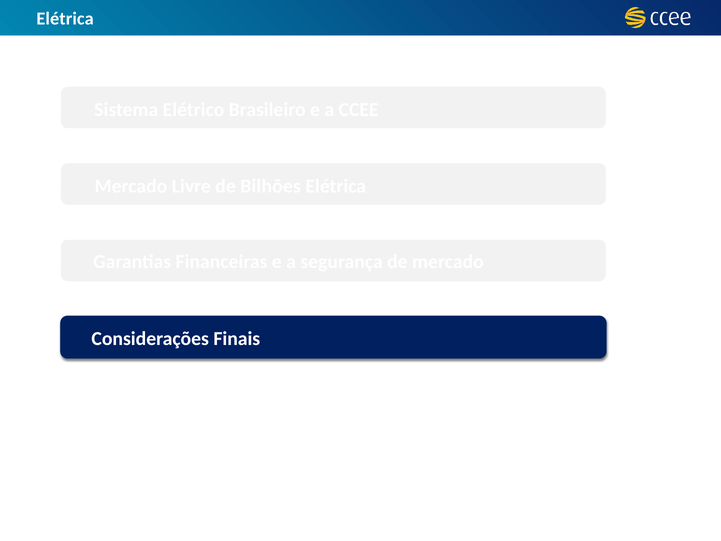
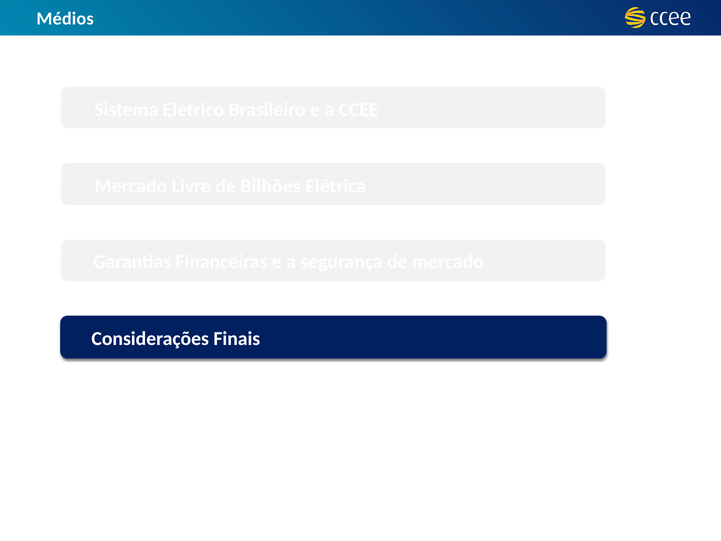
Elétrica at (65, 19): Elétrica -> Médios
